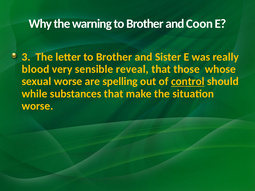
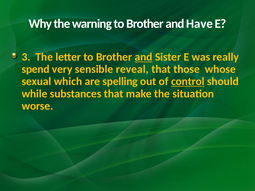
Coon: Coon -> Have
and at (144, 57) underline: none -> present
blood: blood -> spend
sexual worse: worse -> which
